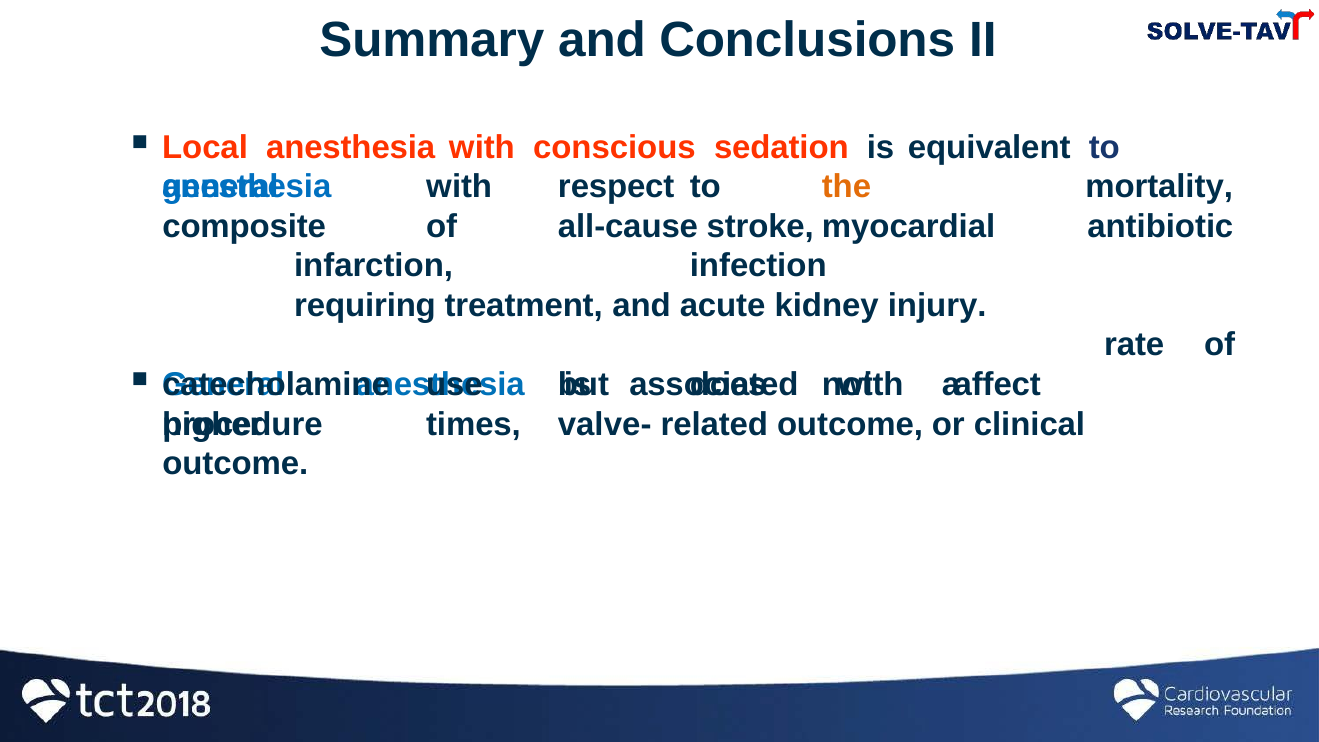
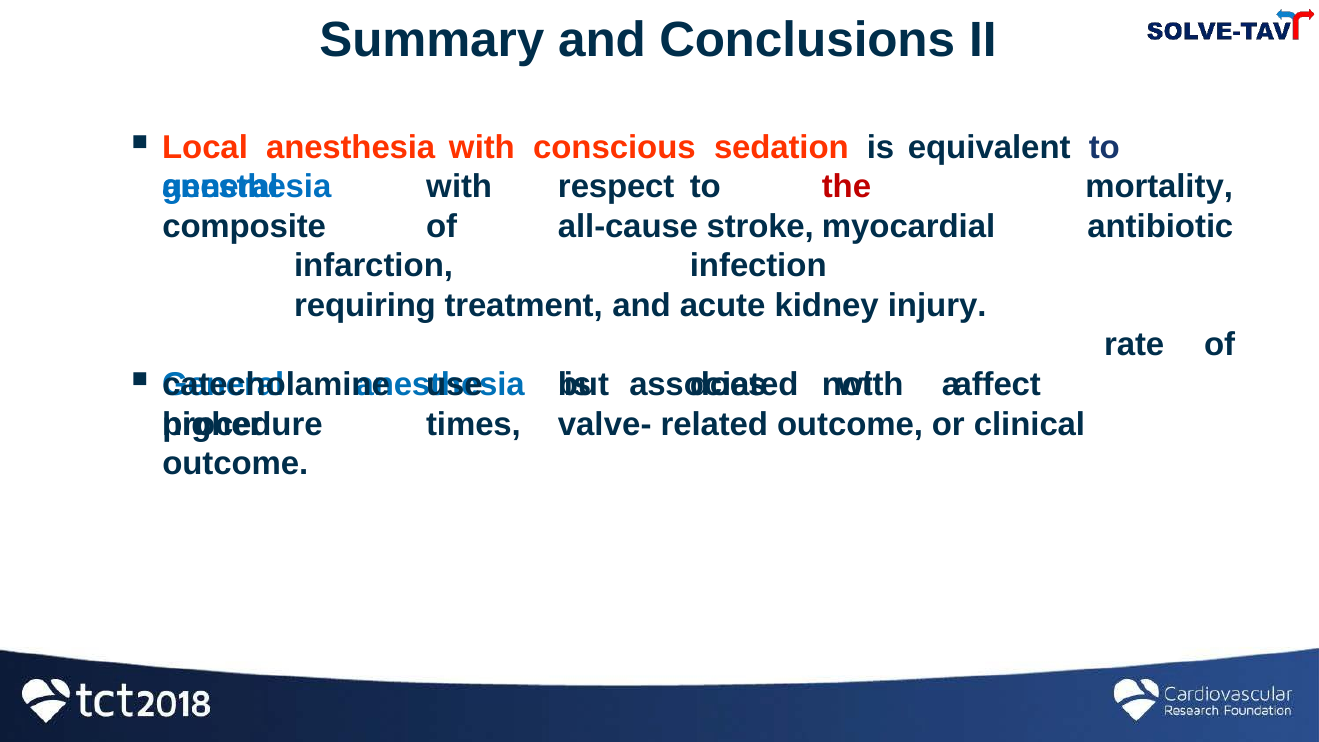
the colour: orange -> red
